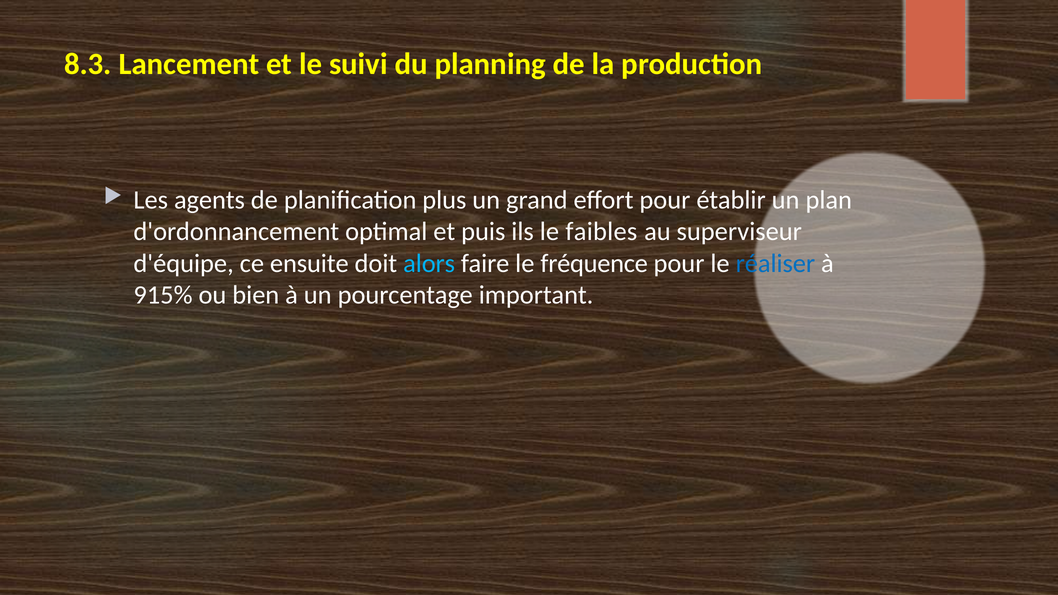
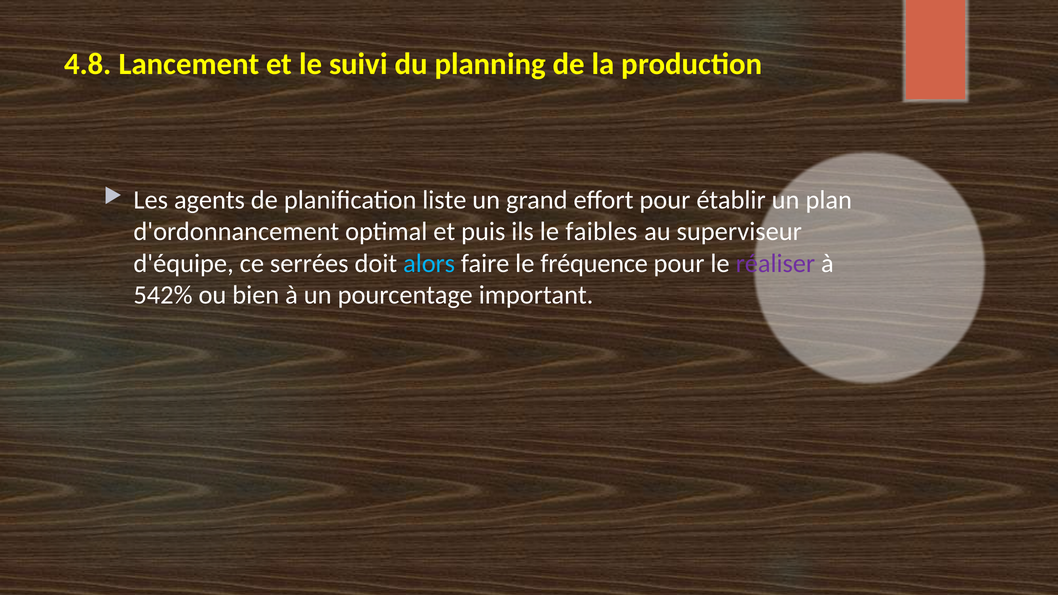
8.3: 8.3 -> 4.8
plus: plus -> liste
ensuite: ensuite -> serrées
réaliser colour: blue -> purple
915%: 915% -> 542%
